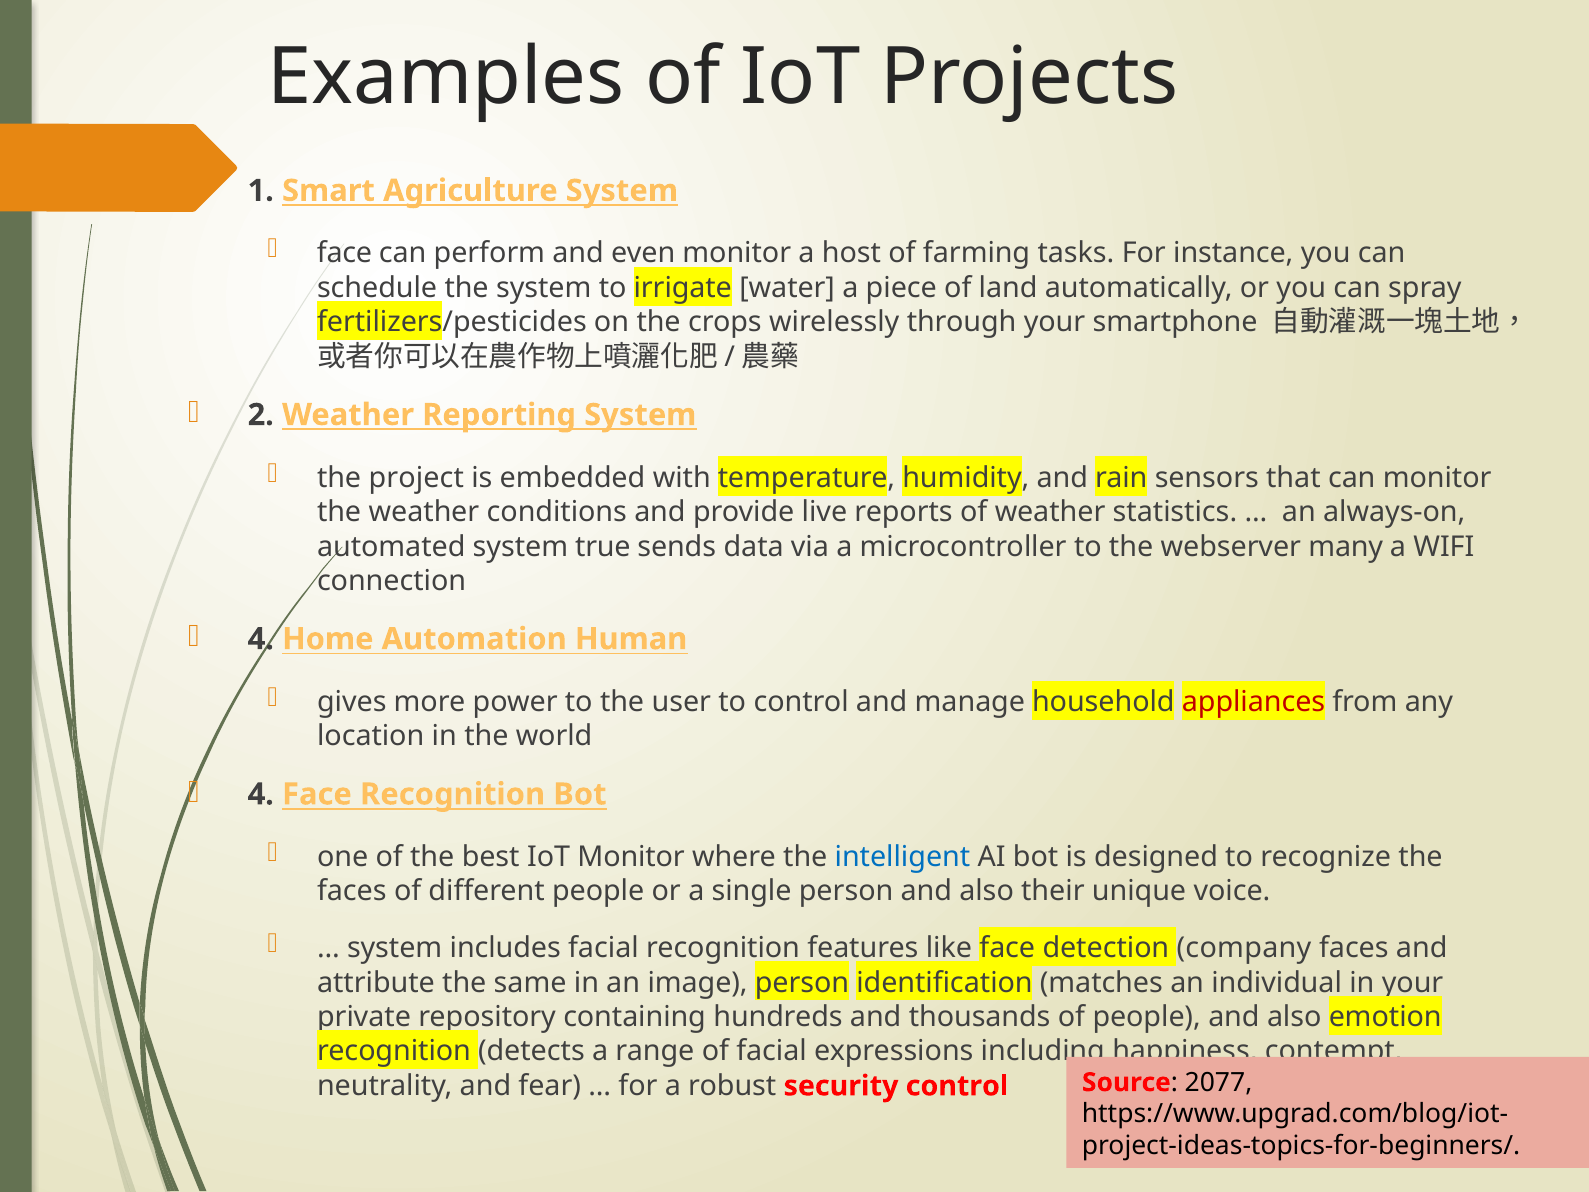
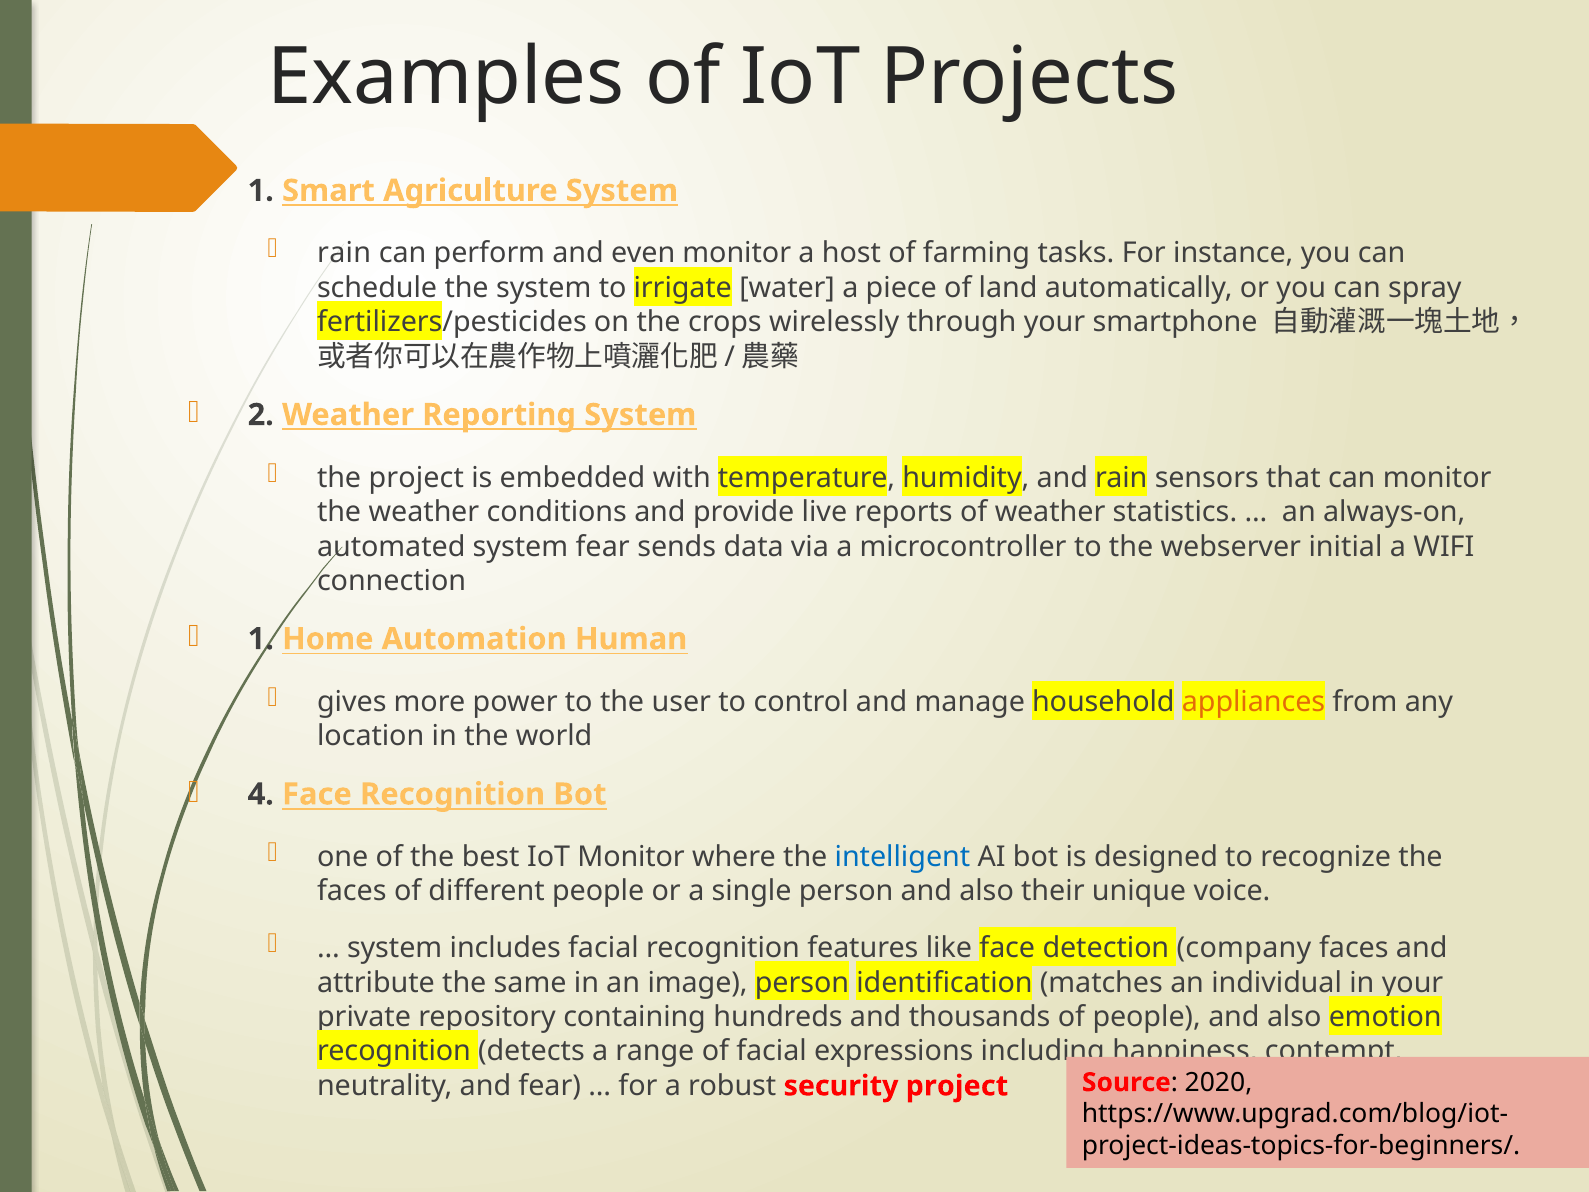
face at (344, 253): face -> rain
system true: true -> fear
many: many -> initial
4 at (261, 639): 4 -> 1
appliances colour: red -> orange
security control: control -> project
2077: 2077 -> 2020
